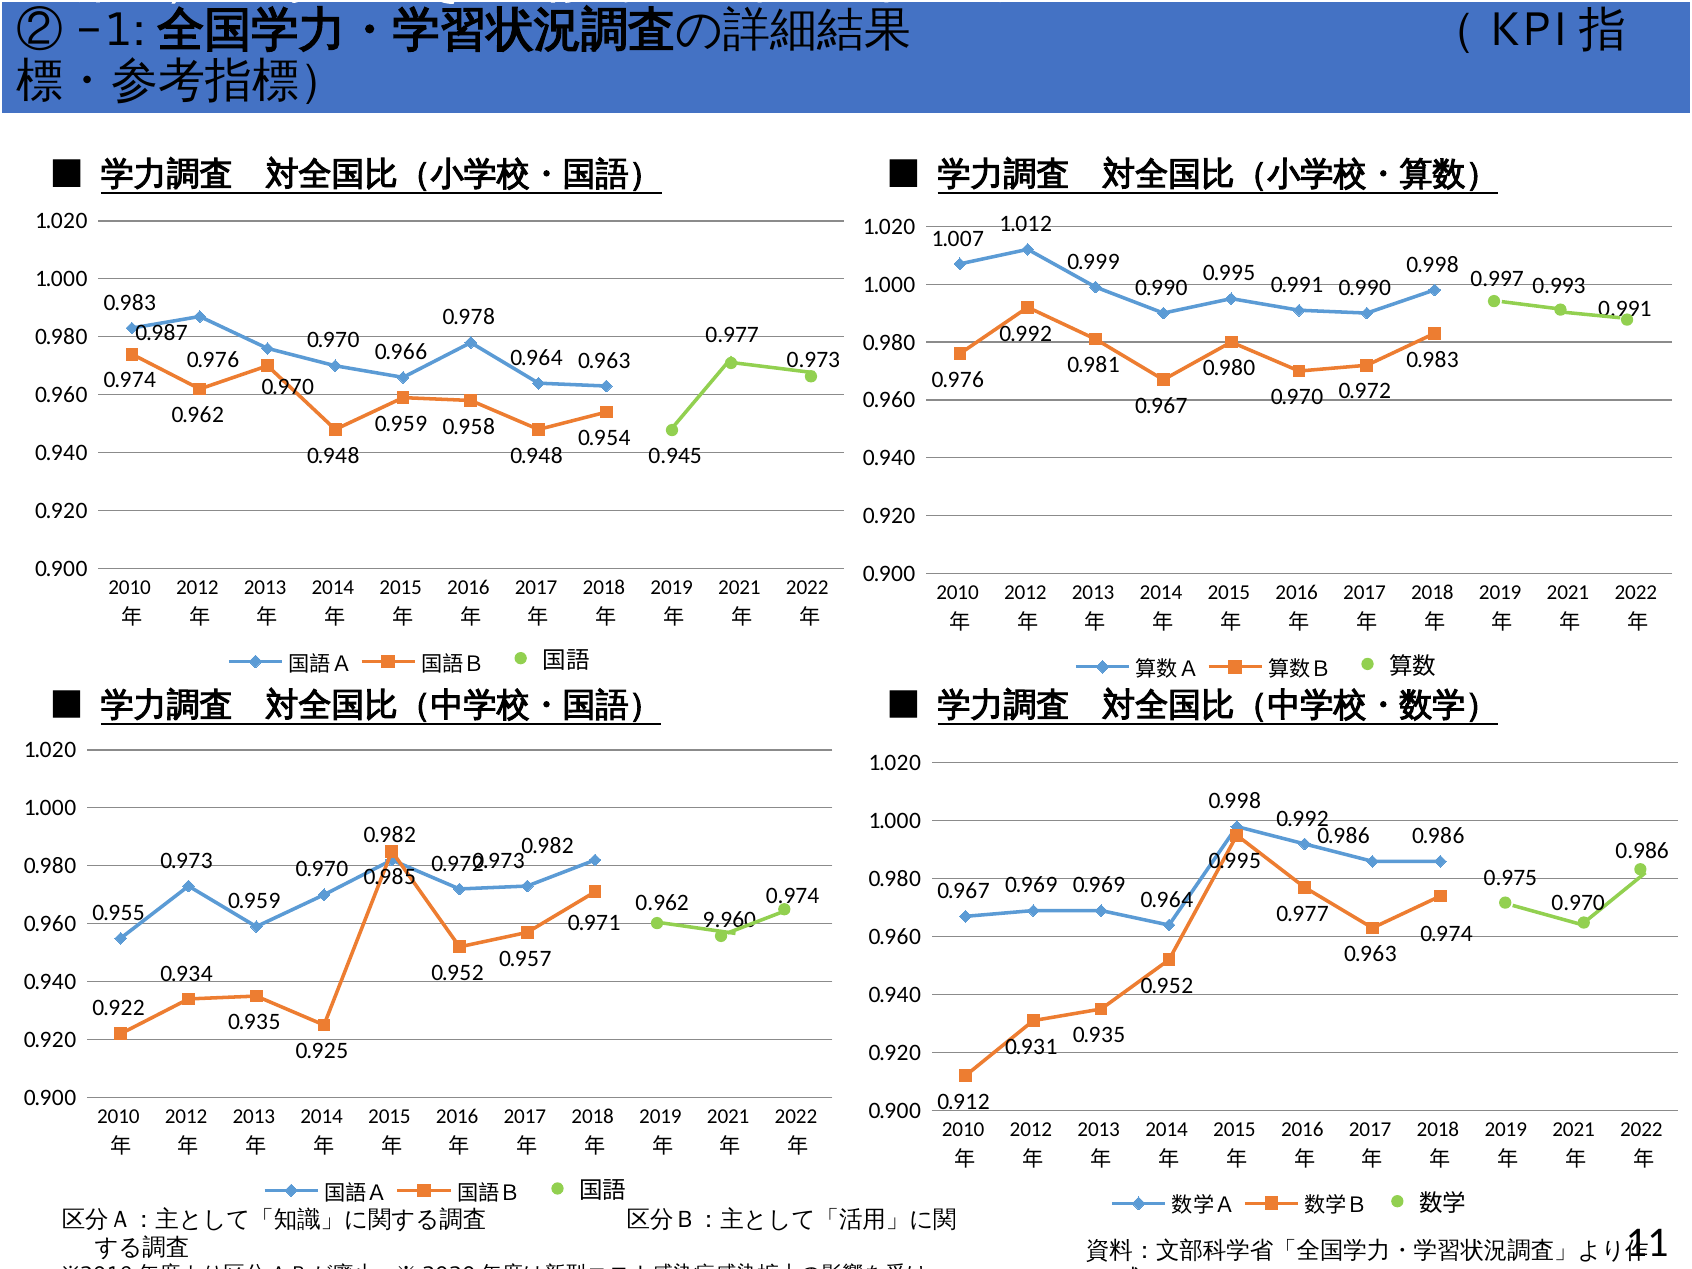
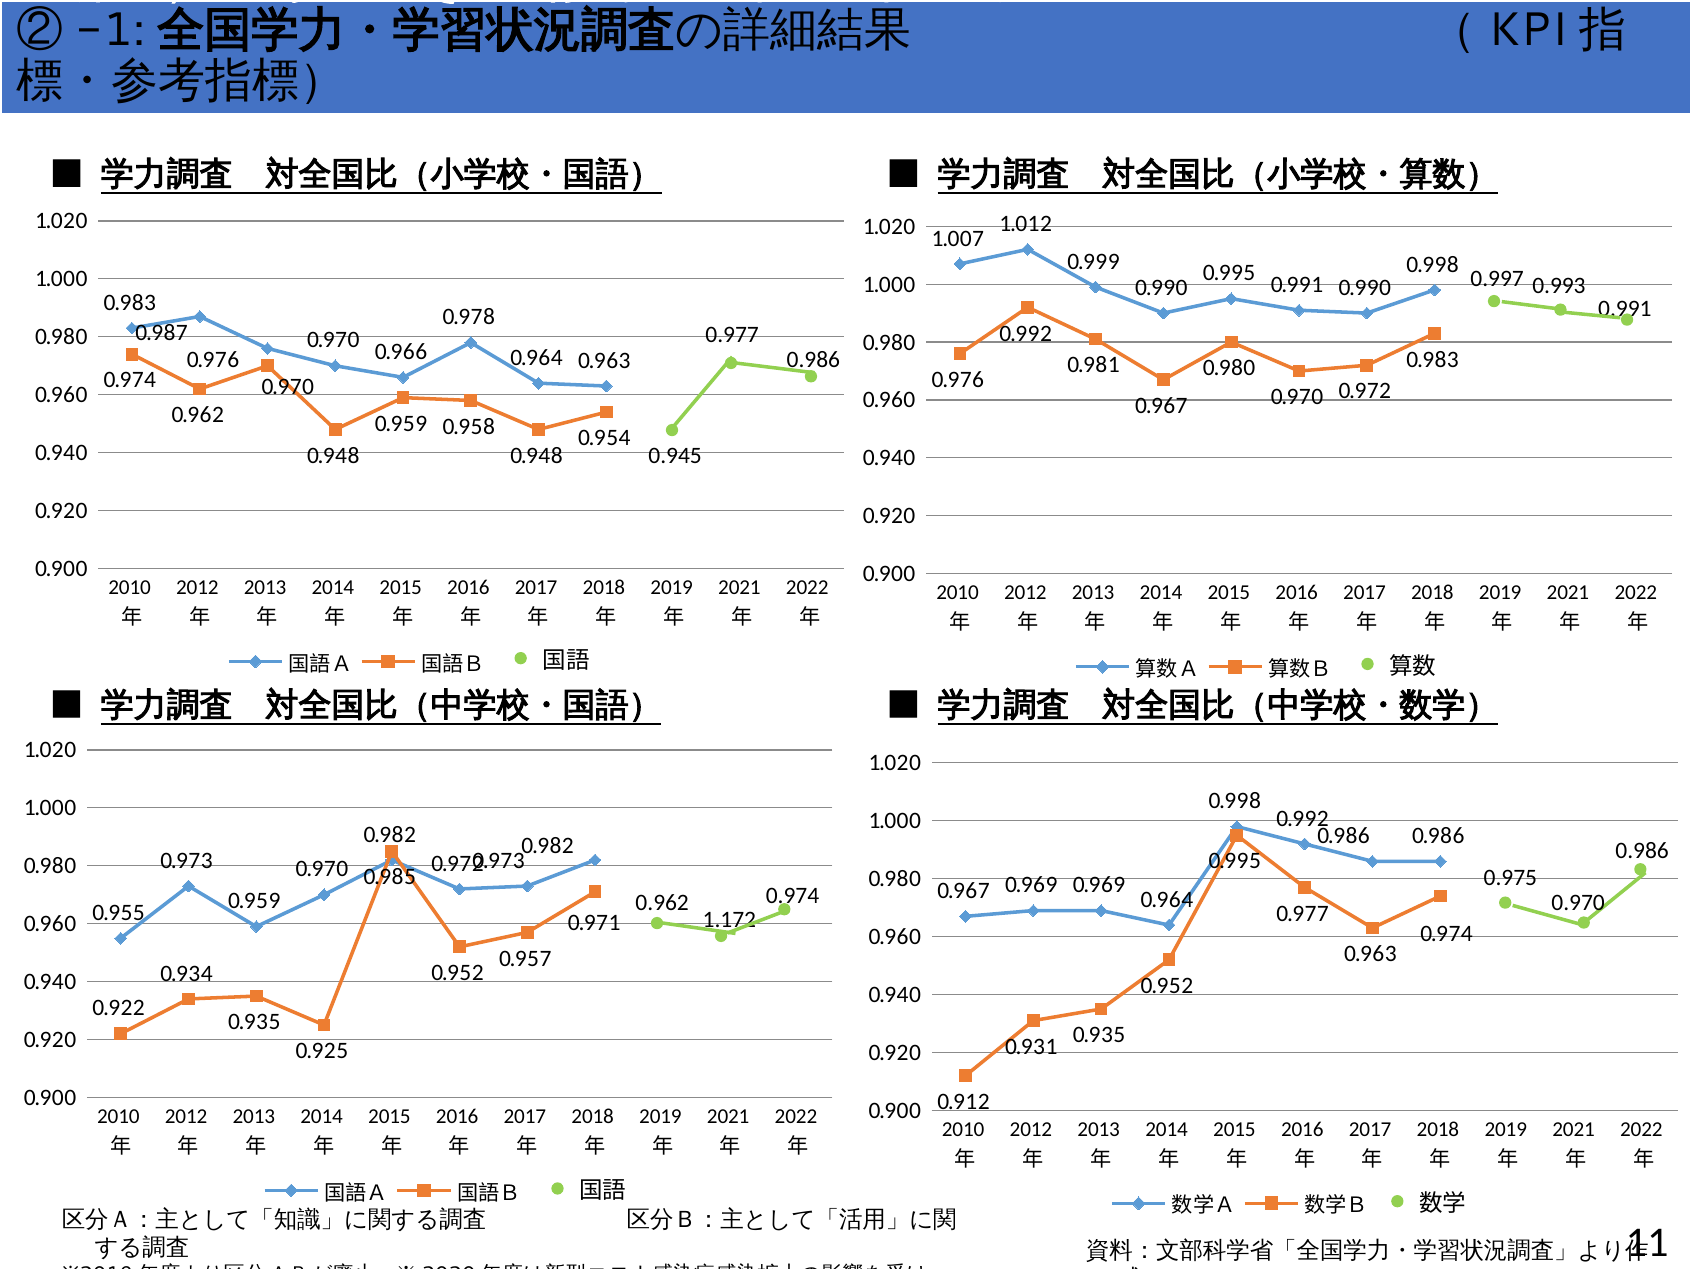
0.973 at (813, 360): 0.973 -> 0.986
9.960: 9.960 -> 1.172
